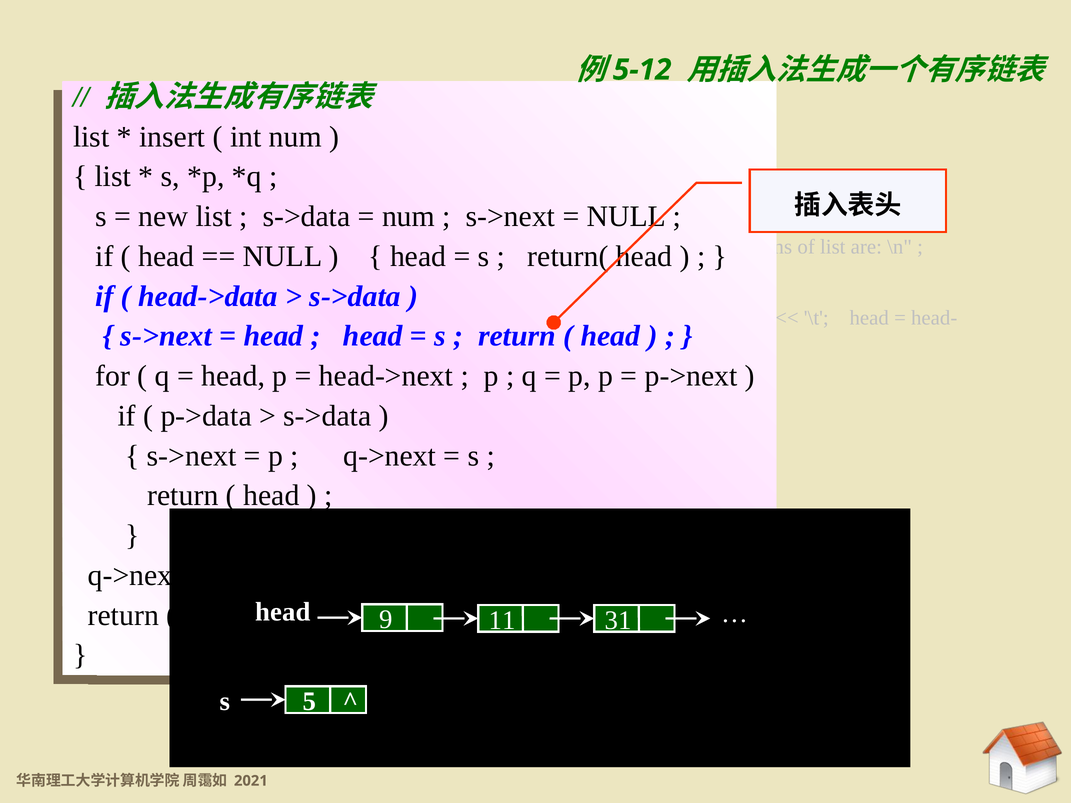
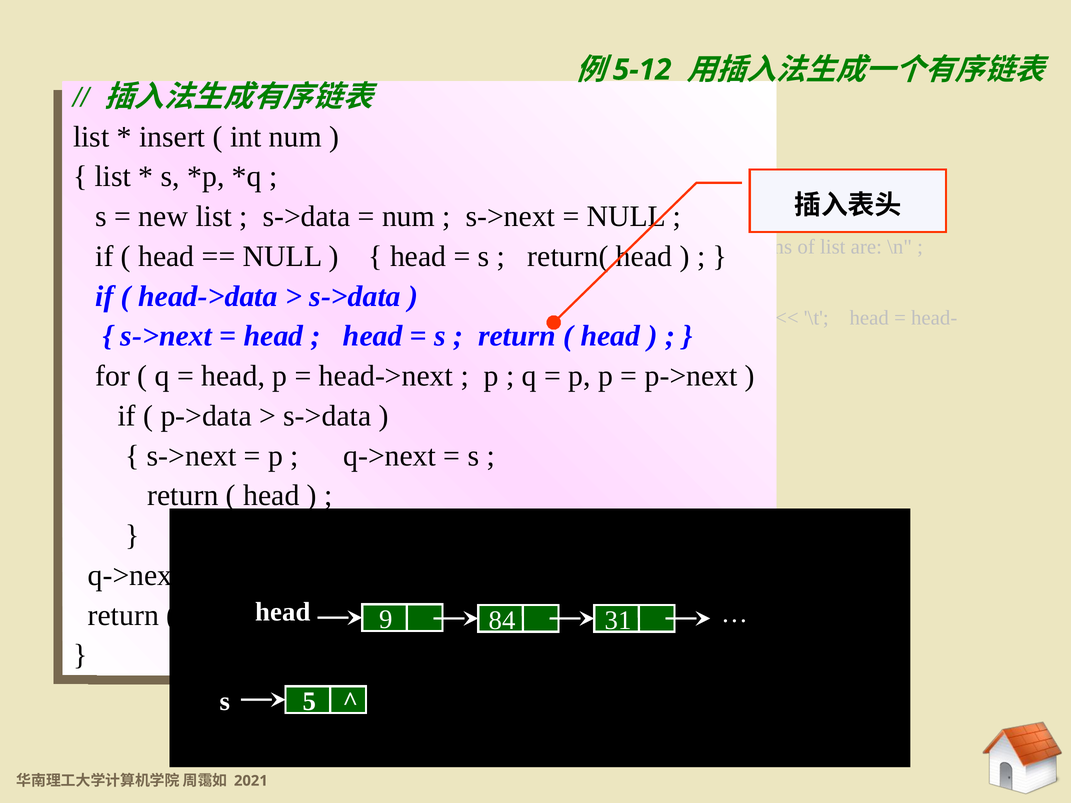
11: 11 -> 84
